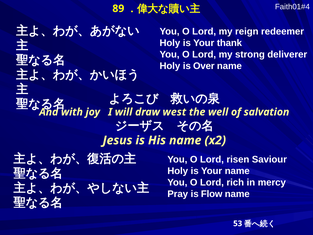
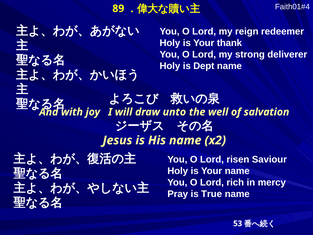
Over: Over -> Dept
west: west -> unto
Flow: Flow -> True
